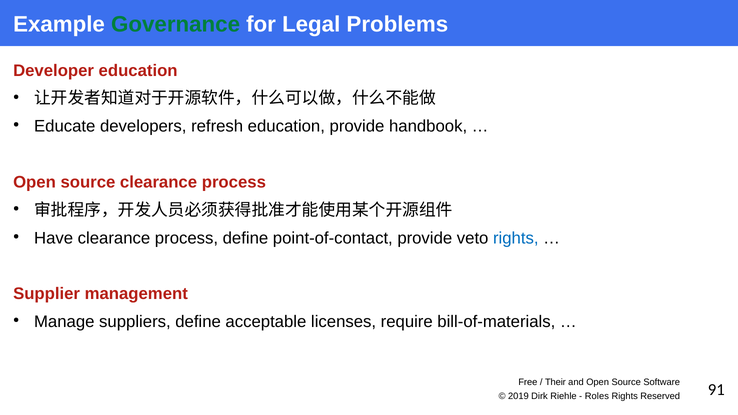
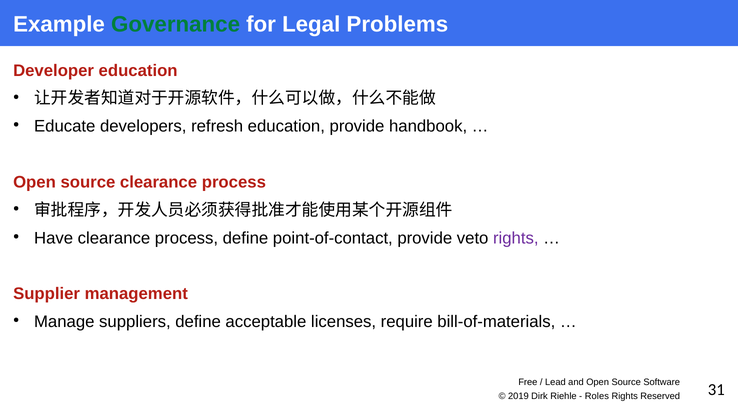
rights at (516, 238) colour: blue -> purple
Their: Their -> Lead
91: 91 -> 31
